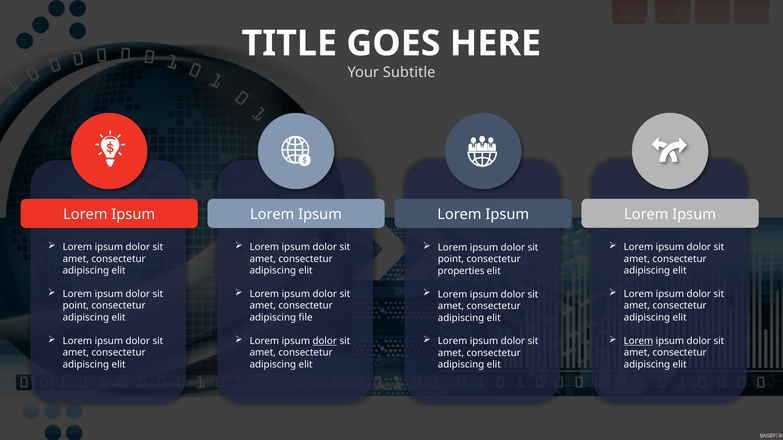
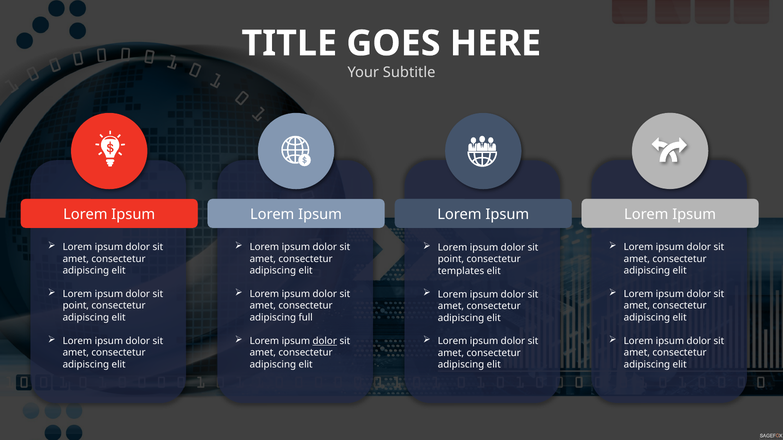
properties: properties -> templates
file: file -> full
Lorem at (638, 341) underline: present -> none
